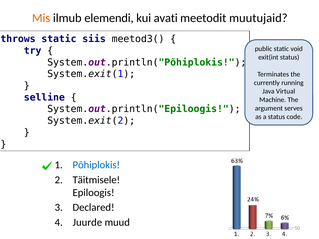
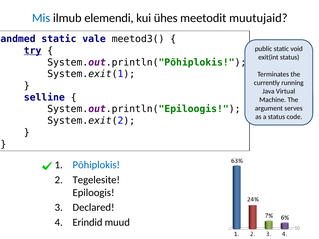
Mis colour: orange -> blue
avati: avati -> ühes
throws: throws -> andmed
siis: siis -> vale
try underline: none -> present
Täitmisele: Täitmisele -> Tegelesite
Juurde: Juurde -> Erindid
